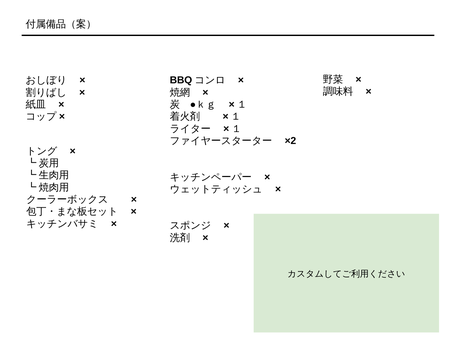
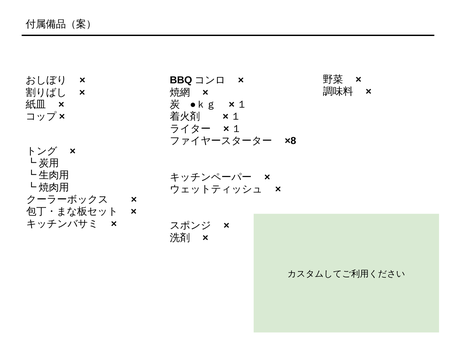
×2: ×2 -> ×8
